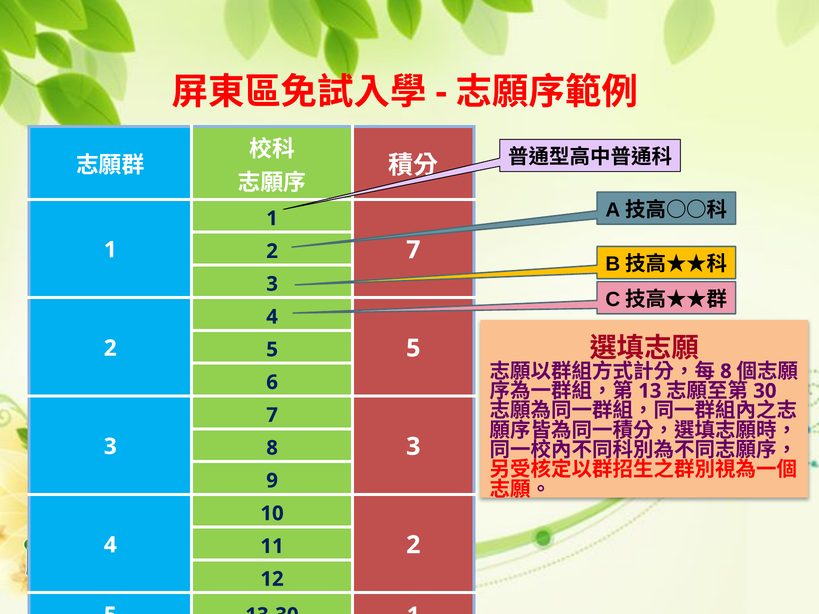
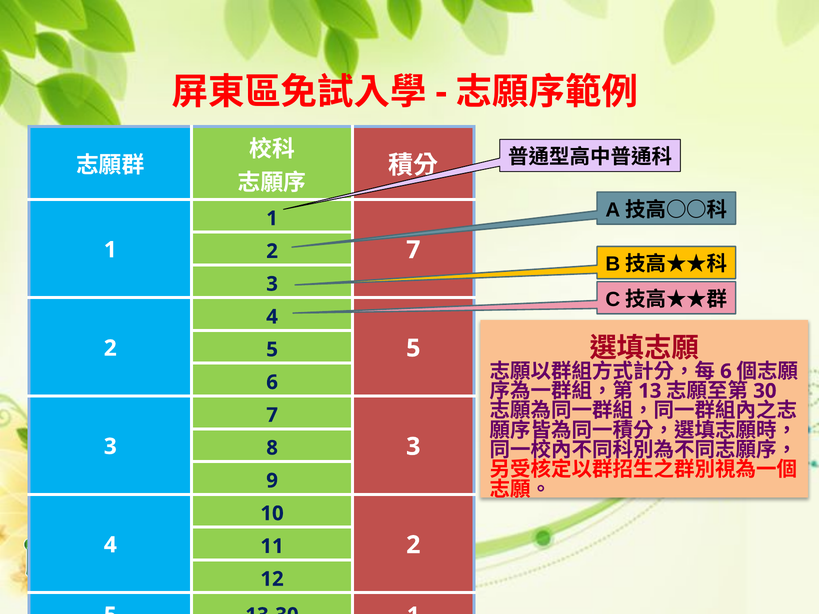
8 at (726, 371): 8 -> 6
